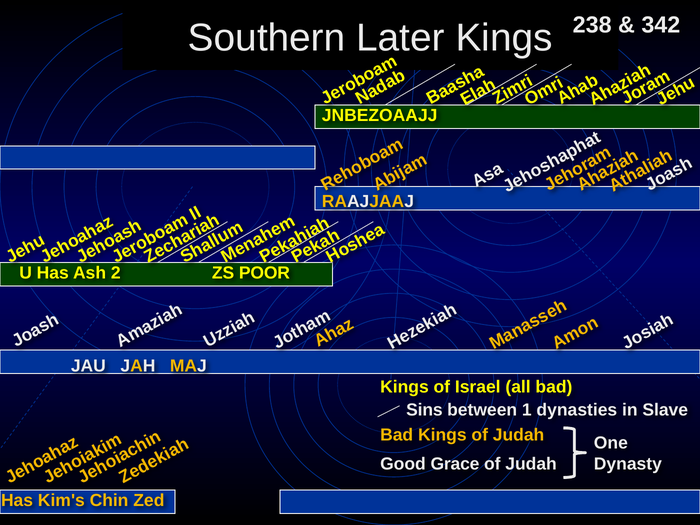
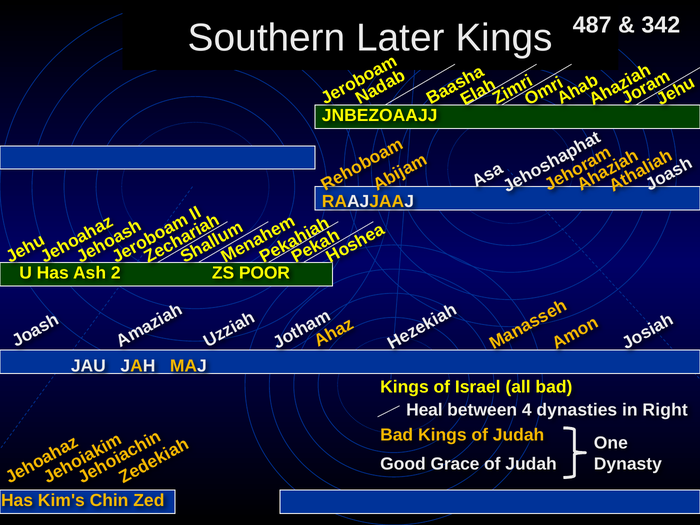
238: 238 -> 487
Sins: Sins -> Heal
1: 1 -> 4
Slave: Slave -> Right
